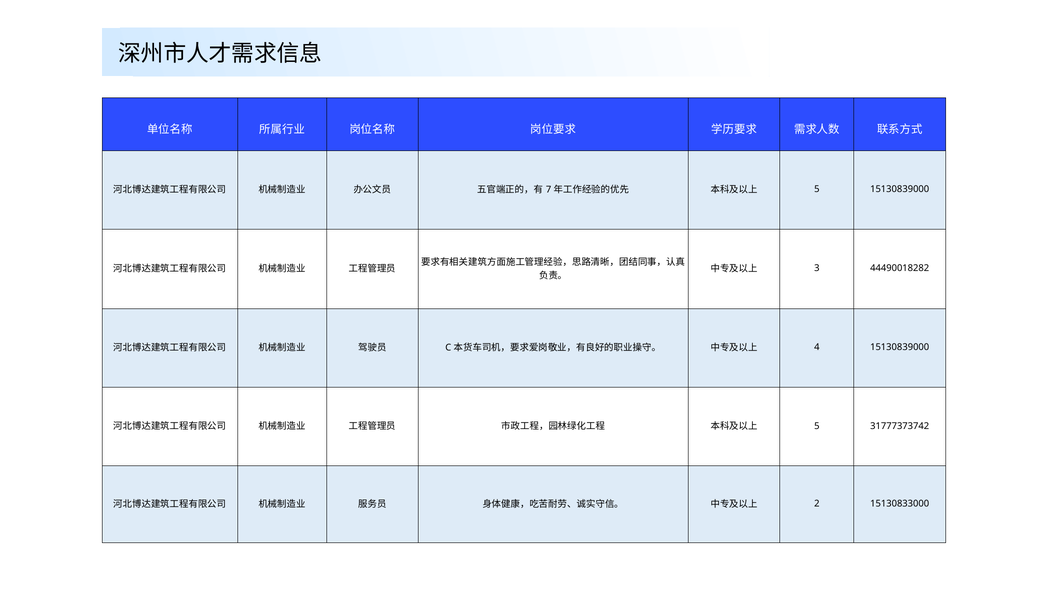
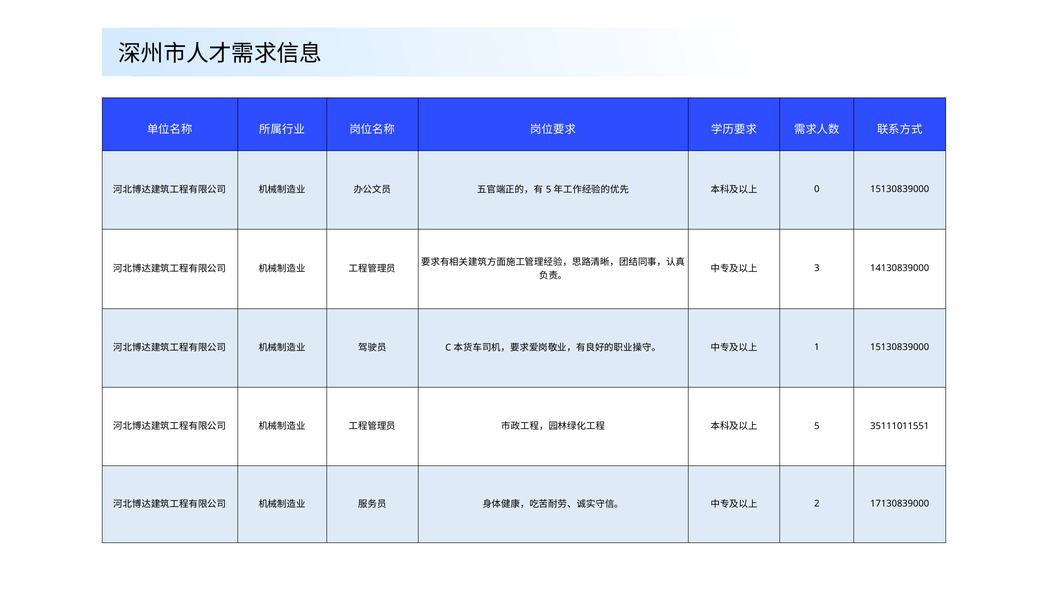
7 at (549, 190): 7 -> 5
5 at (817, 189): 5 -> 0
44490018282: 44490018282 -> 14130839000
4: 4 -> 1
31777373742: 31777373742 -> 35111011551
15130833000: 15130833000 -> 17130839000
